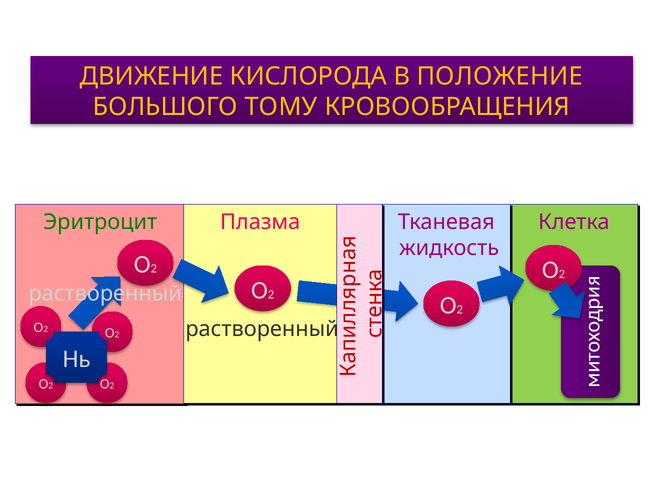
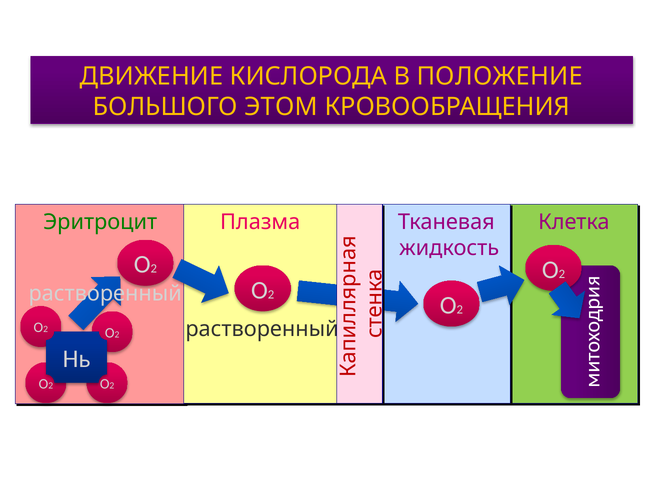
ТОМУ: ТОМУ -> ЭТОМ
